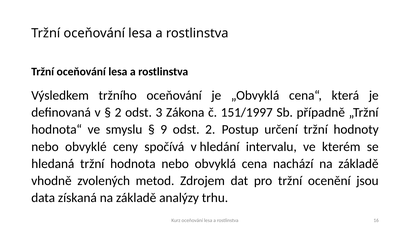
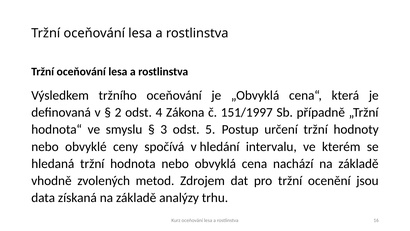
3: 3 -> 4
9: 9 -> 3
odst 2: 2 -> 5
